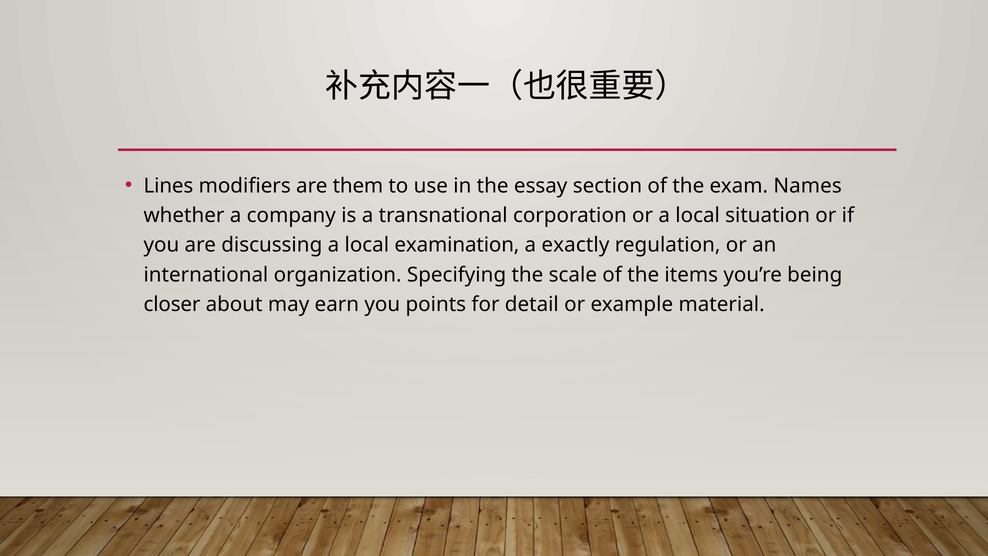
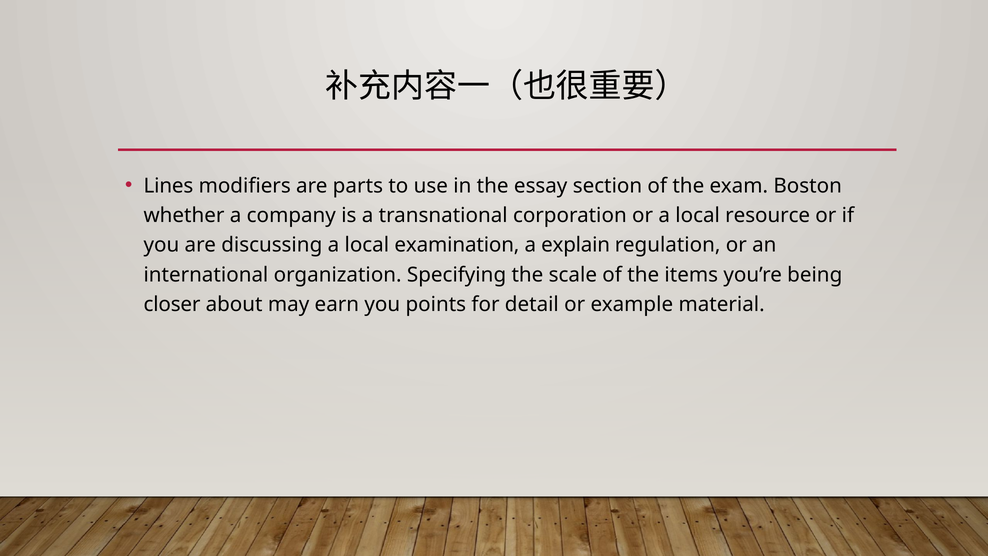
them: them -> parts
Names: Names -> Boston
situation: situation -> resource
exactly: exactly -> explain
